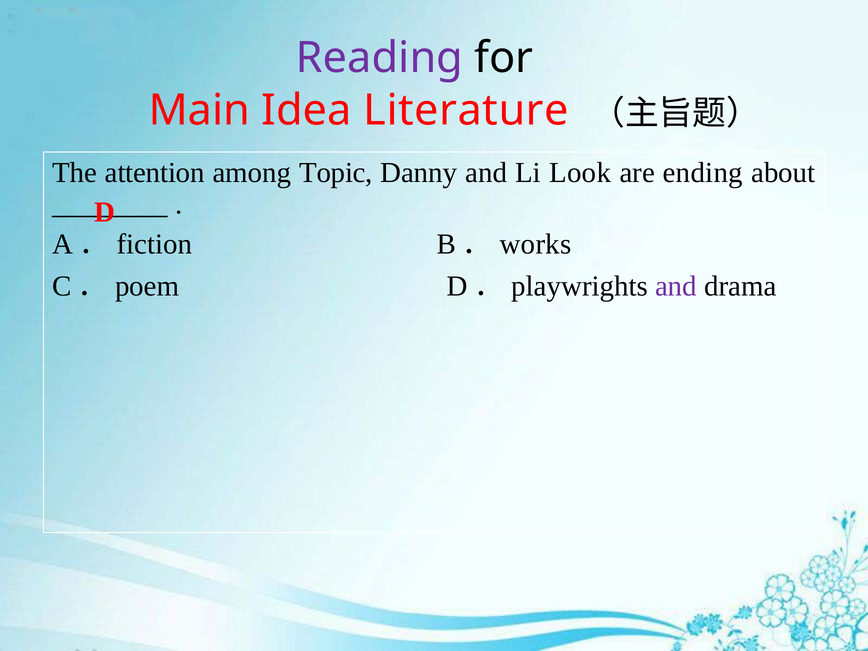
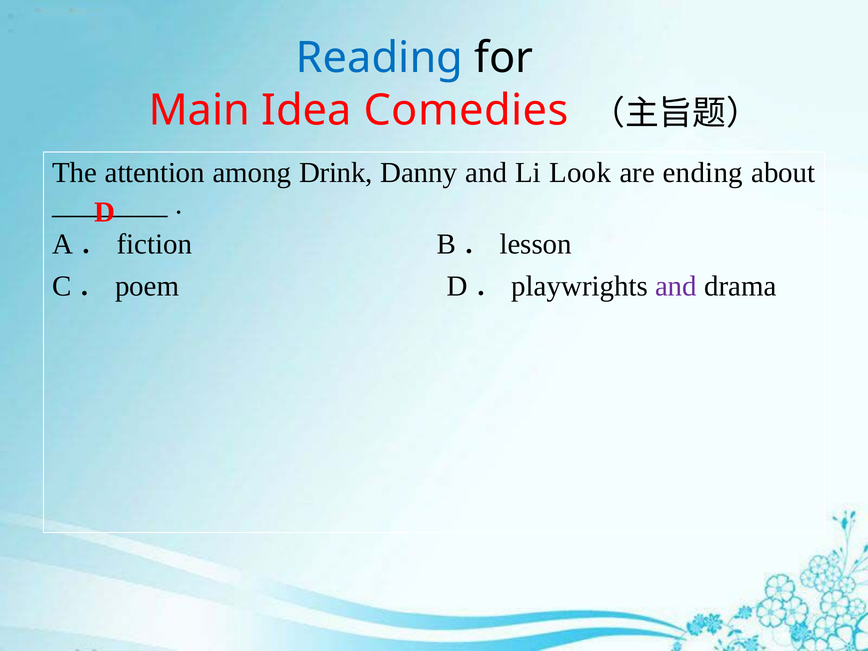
Reading colour: purple -> blue
Literature: Literature -> Comedies
Topic: Topic -> Drink
works: works -> lesson
